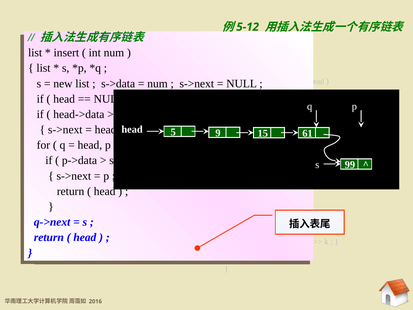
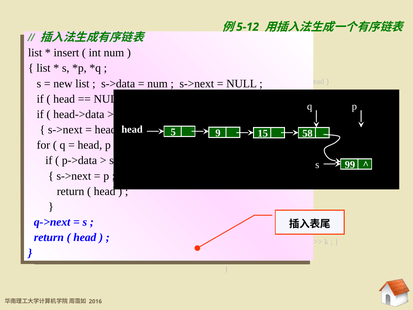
61: 61 -> 58
